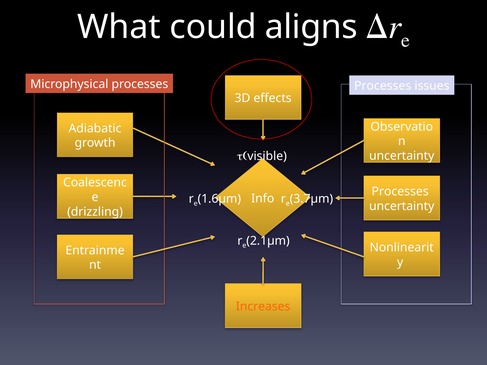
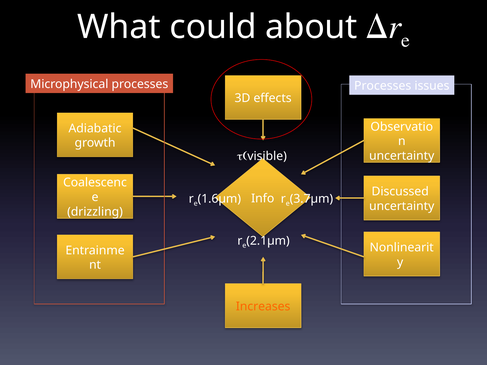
aligns: aligns -> about
Processes at (400, 192): Processes -> Discussed
